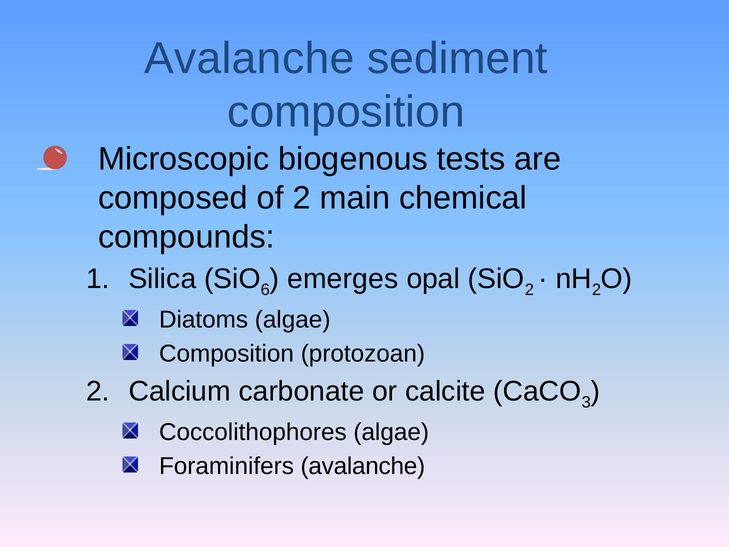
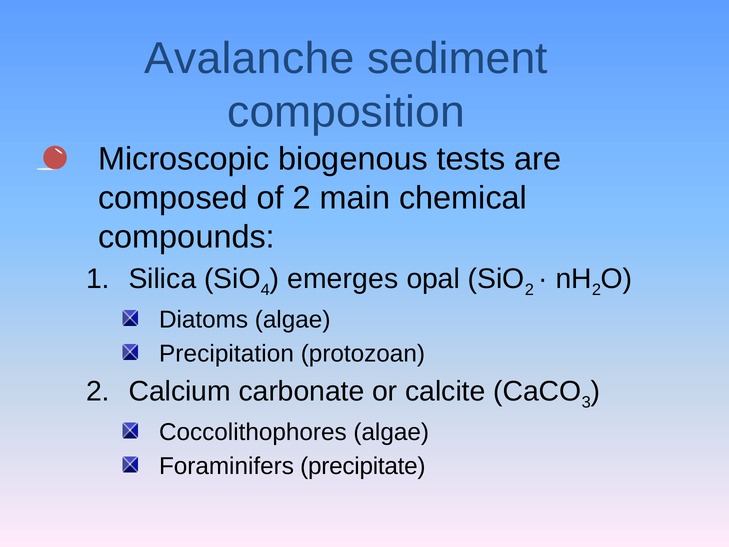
6: 6 -> 4
Composition at (227, 353): Composition -> Precipitation
Foraminifers avalanche: avalanche -> precipitate
